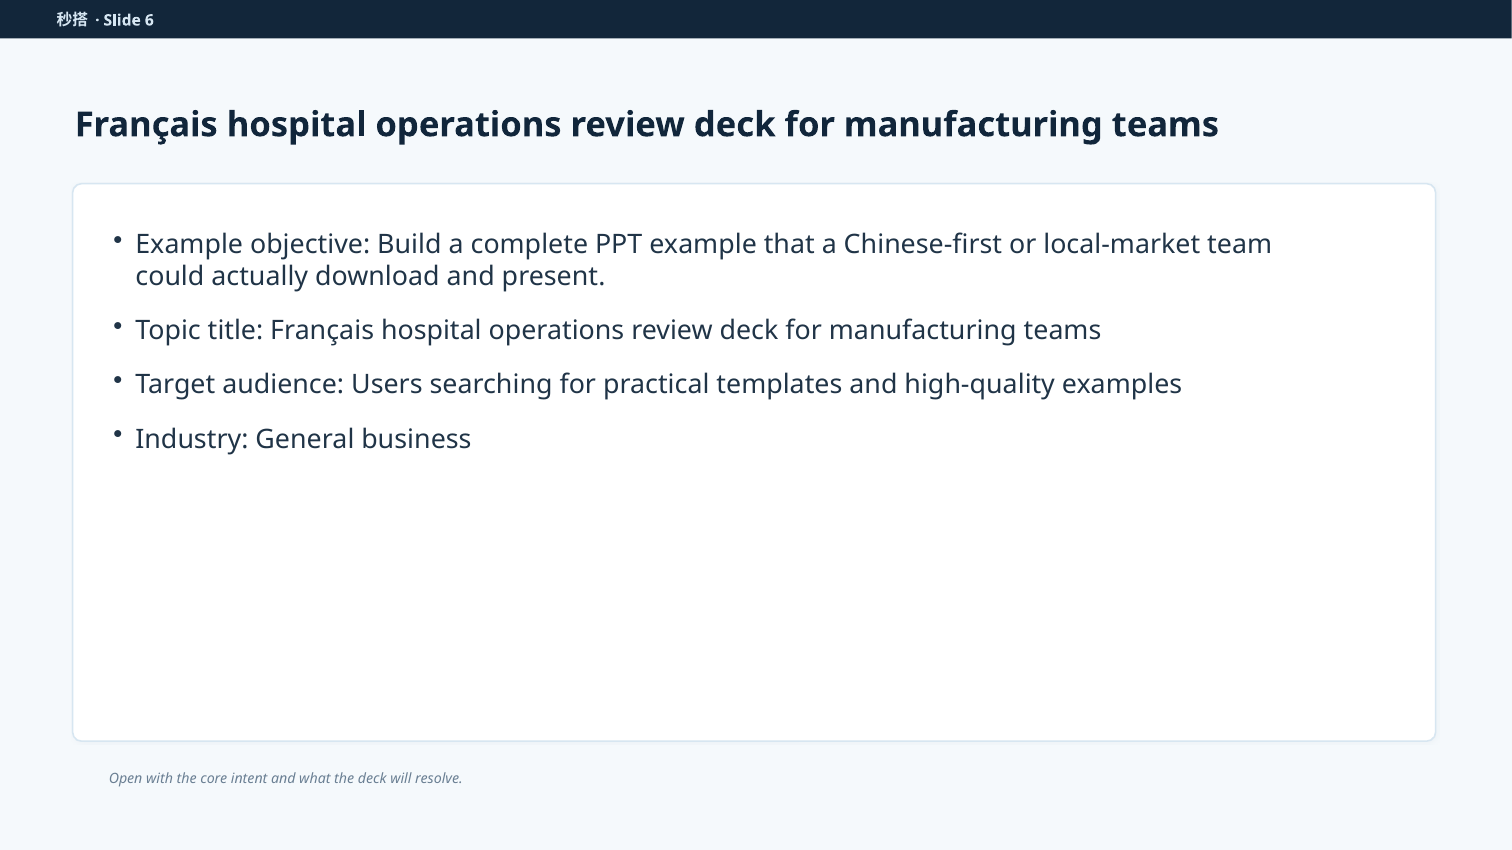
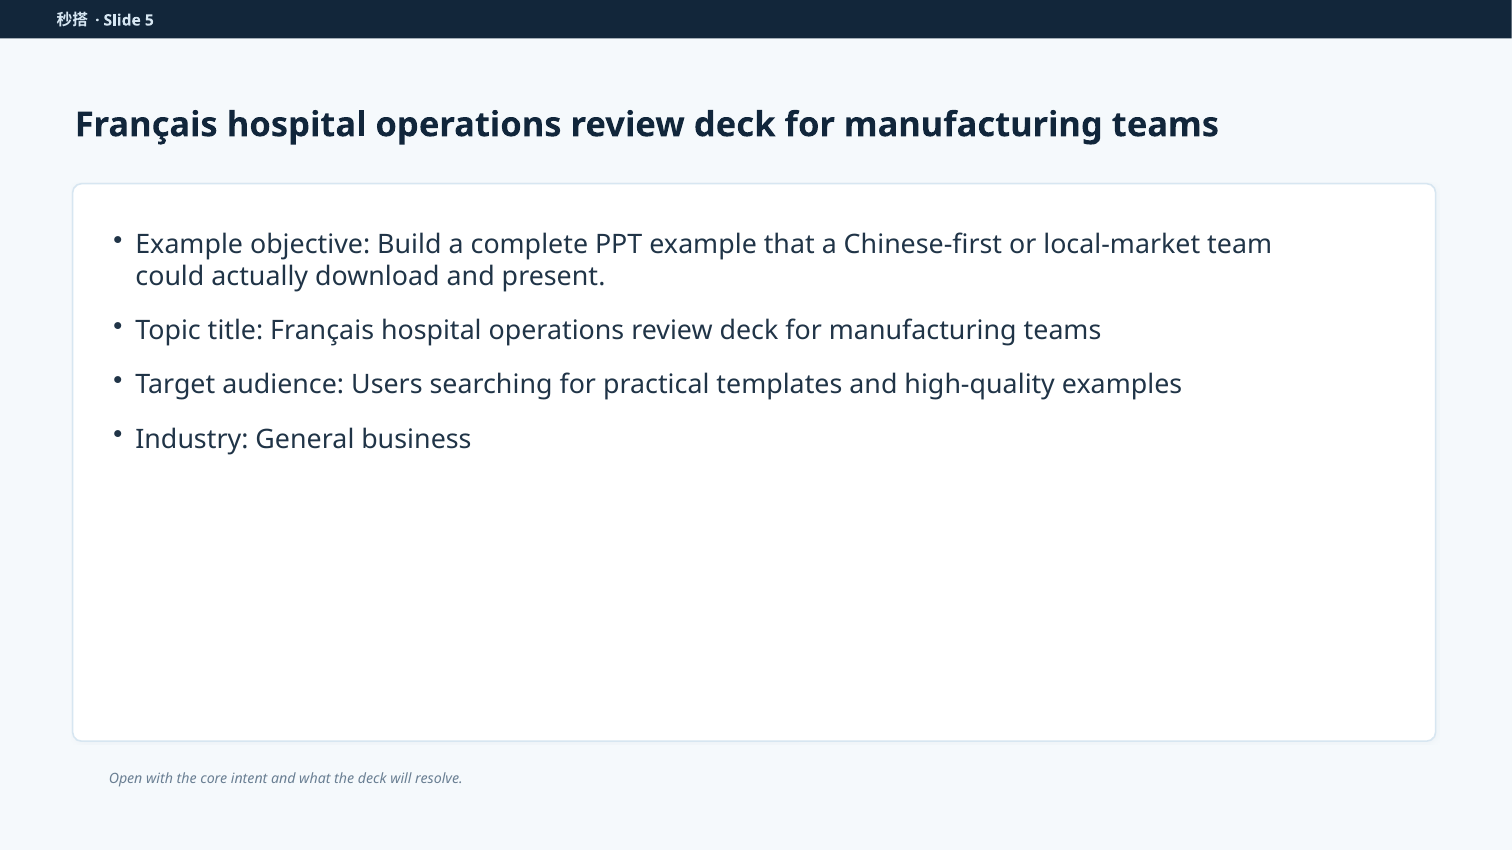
6: 6 -> 5
